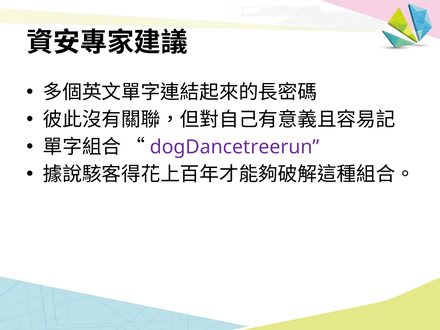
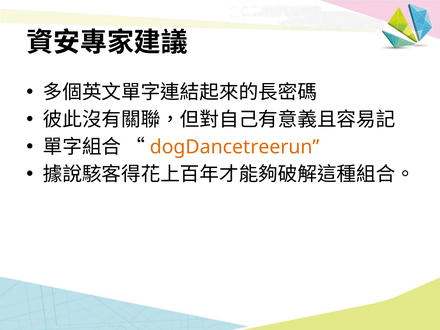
dogDancetreerun colour: purple -> orange
